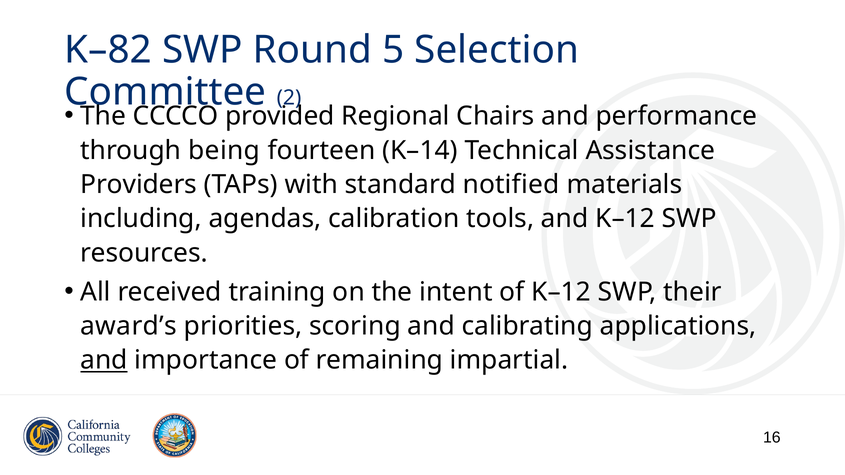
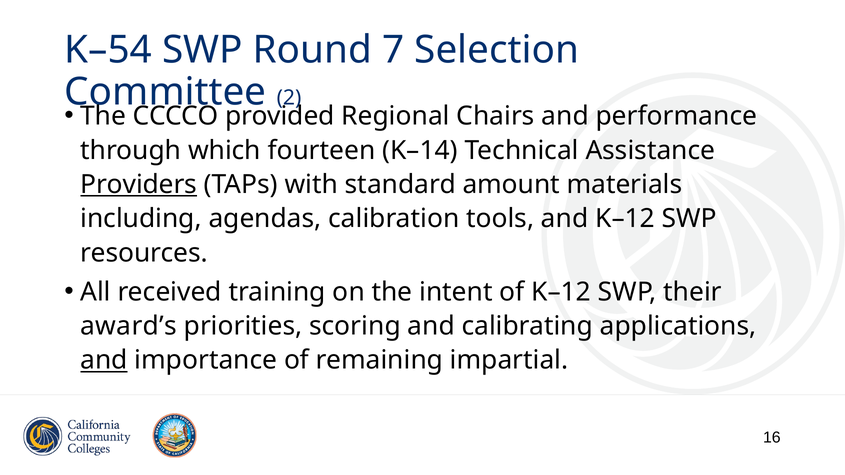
K–82: K–82 -> K–54
5: 5 -> 7
being: being -> which
Providers underline: none -> present
notified: notified -> amount
